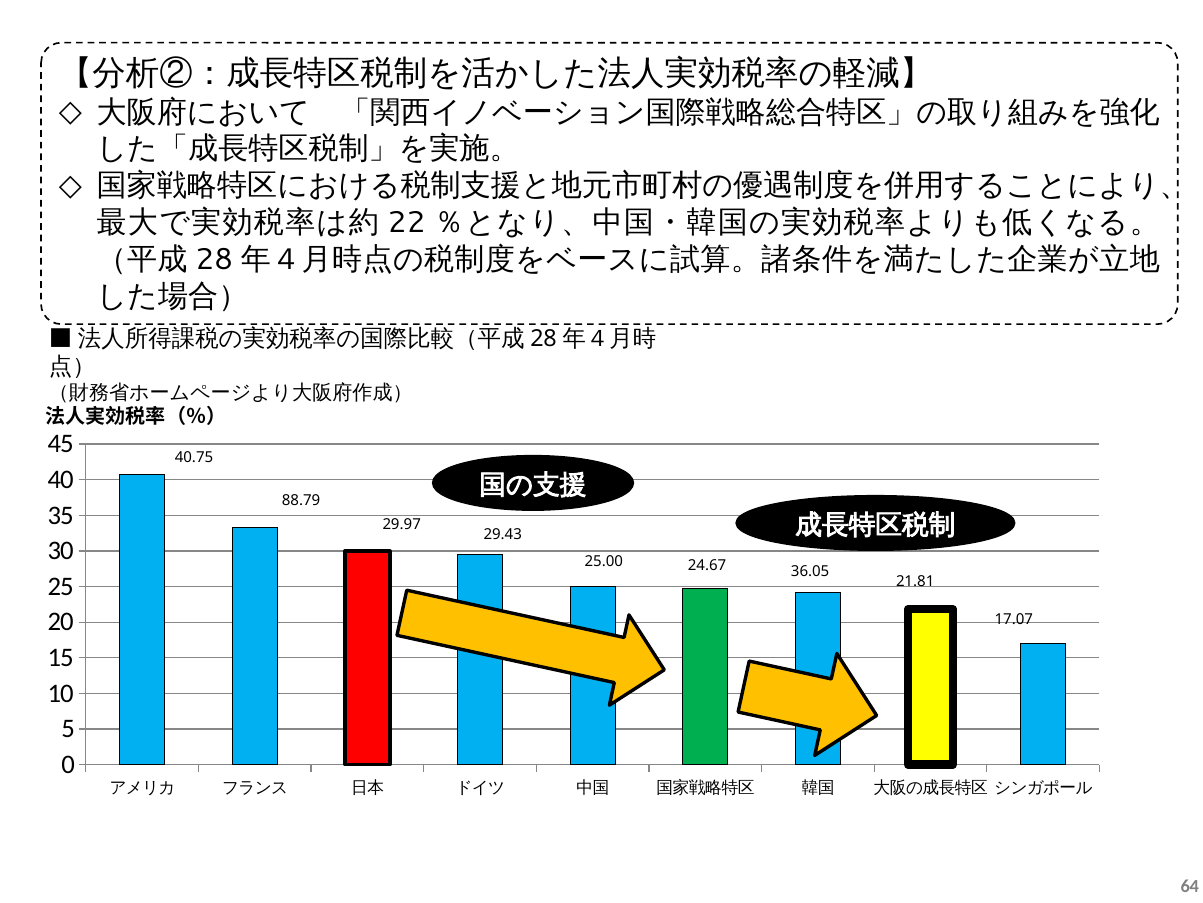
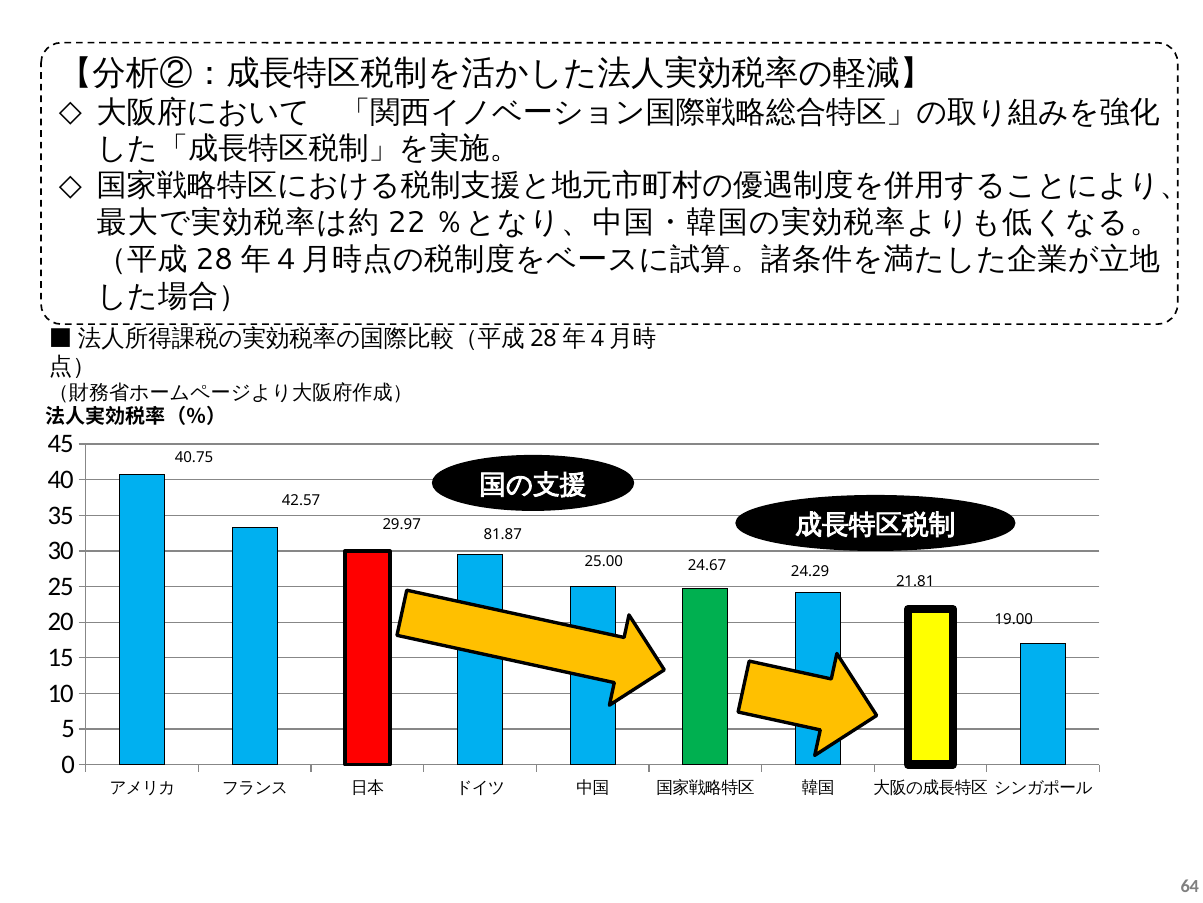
88.79: 88.79 -> 42.57
29.43: 29.43 -> 81.87
36.05: 36.05 -> 24.29
17.07: 17.07 -> 19.00
